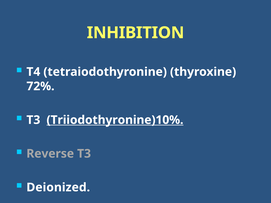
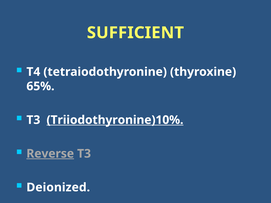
INHIBITION: INHIBITION -> SUFFICIENT
72%: 72% -> 65%
Reverse underline: none -> present
